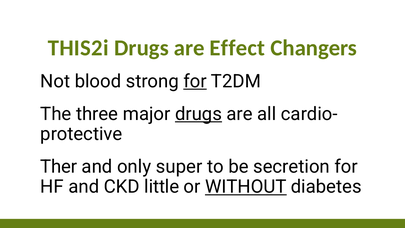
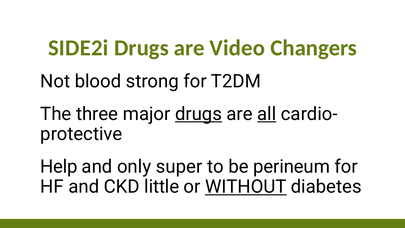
THIS2i: THIS2i -> SIDE2i
Effect: Effect -> Video
for at (195, 81) underline: present -> none
all underline: none -> present
Ther: Ther -> Help
secretion: secretion -> perineum
